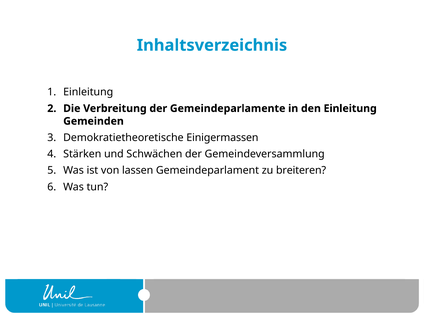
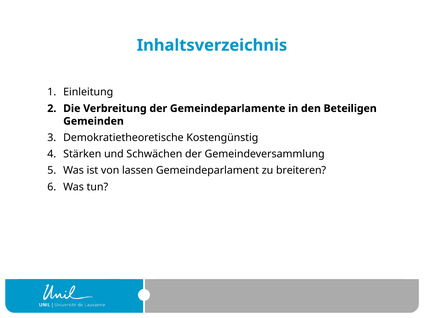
den Einleitung: Einleitung -> Beteiligen
Einigermassen: Einigermassen -> Kostengünstig
